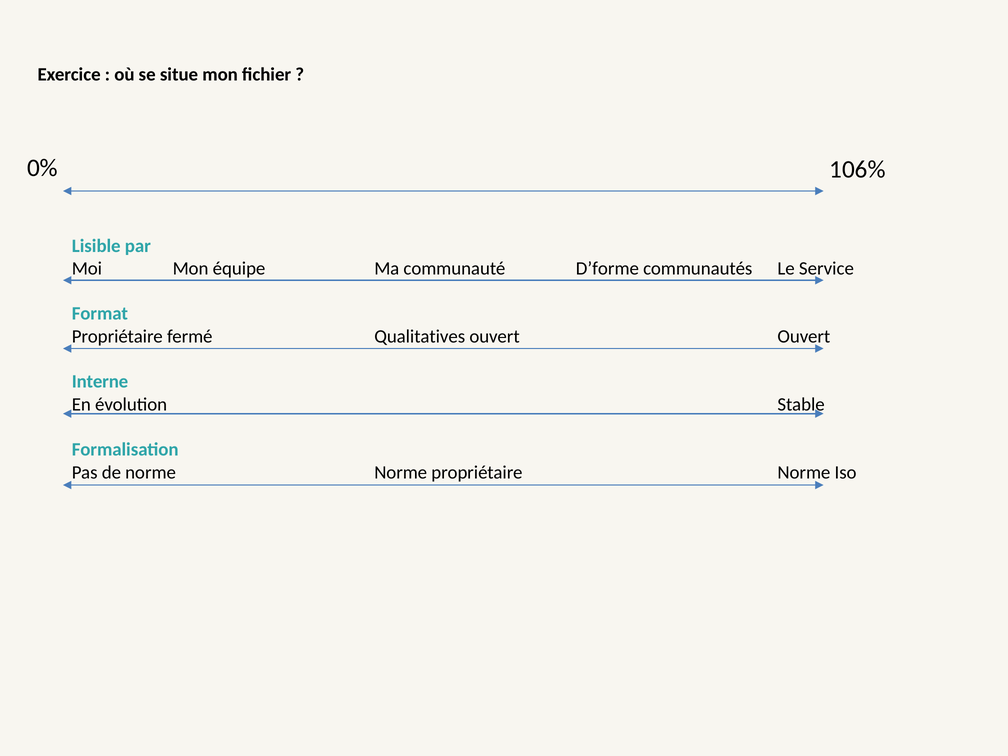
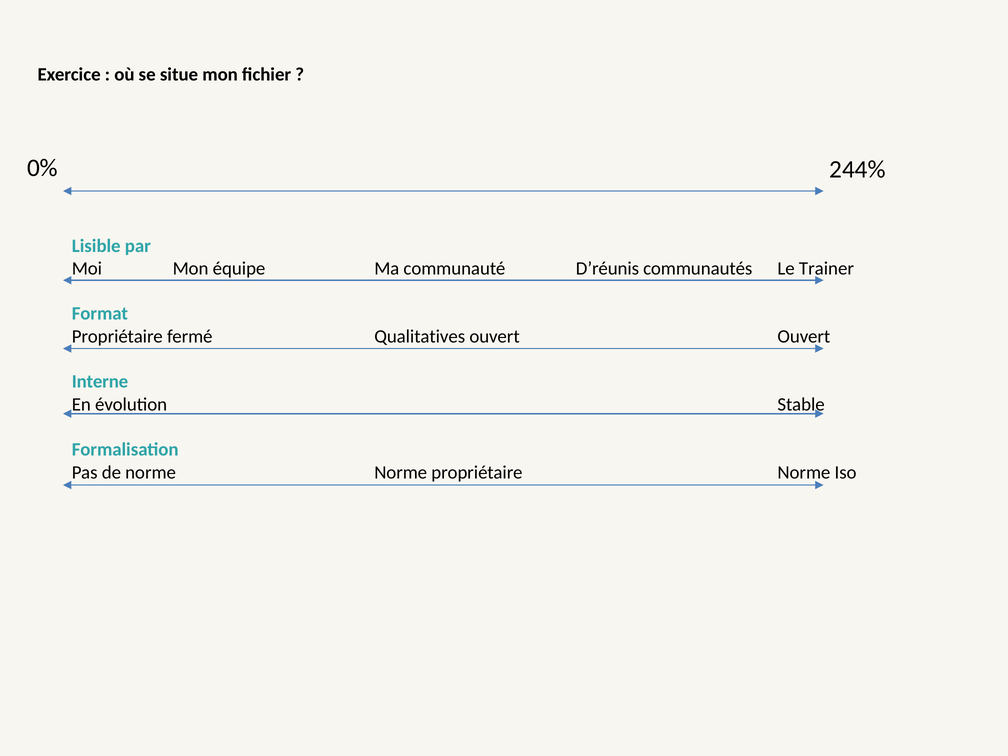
106%: 106% -> 244%
D’forme: D’forme -> D’réunis
Service: Service -> Trainer
